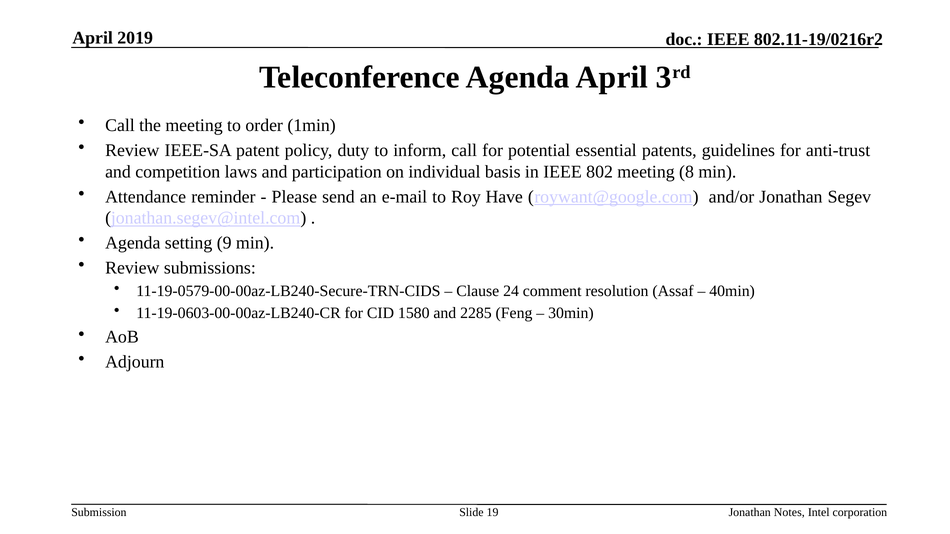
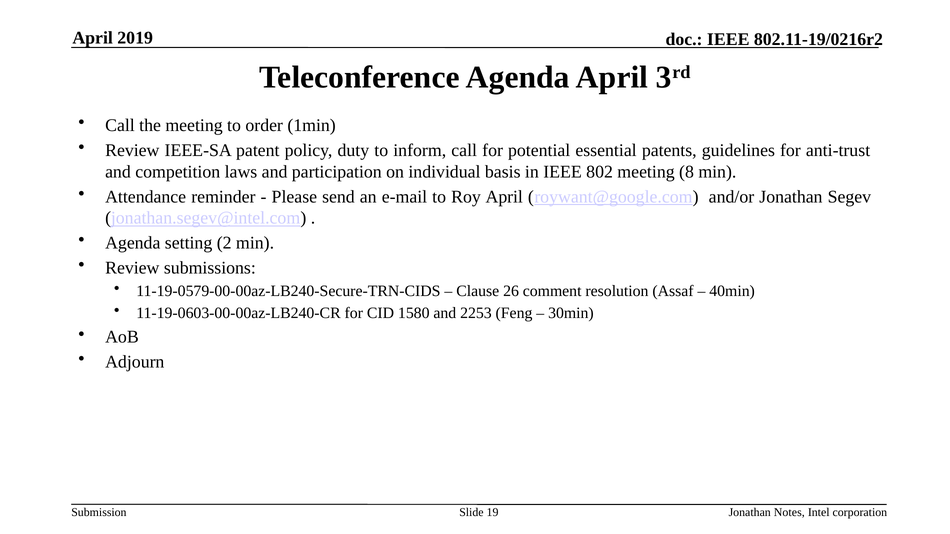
Roy Have: Have -> April
9: 9 -> 2
24: 24 -> 26
2285: 2285 -> 2253
